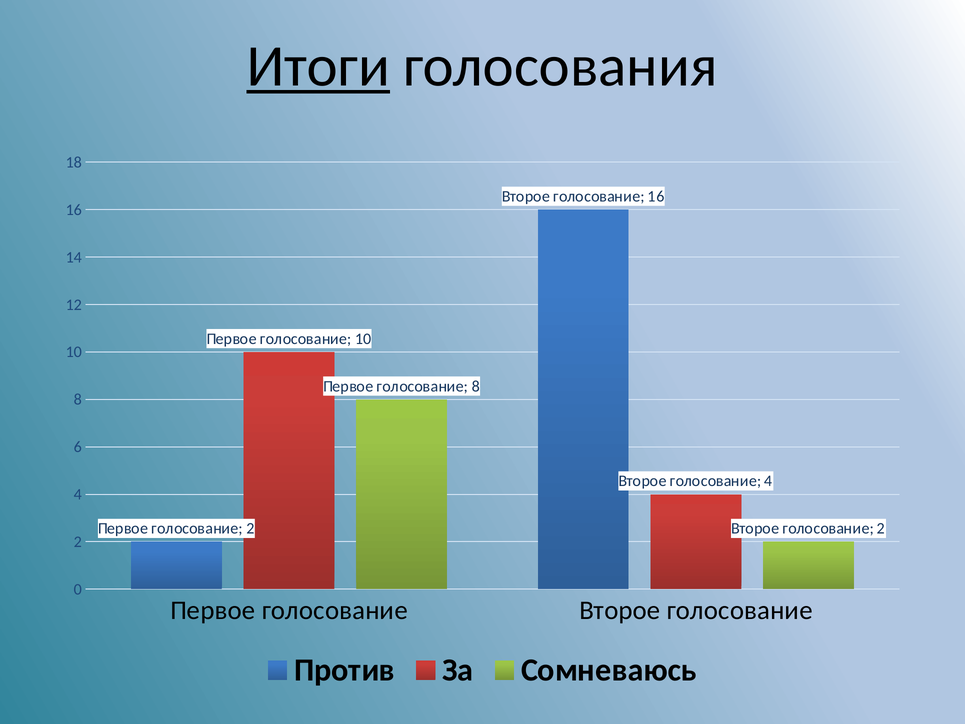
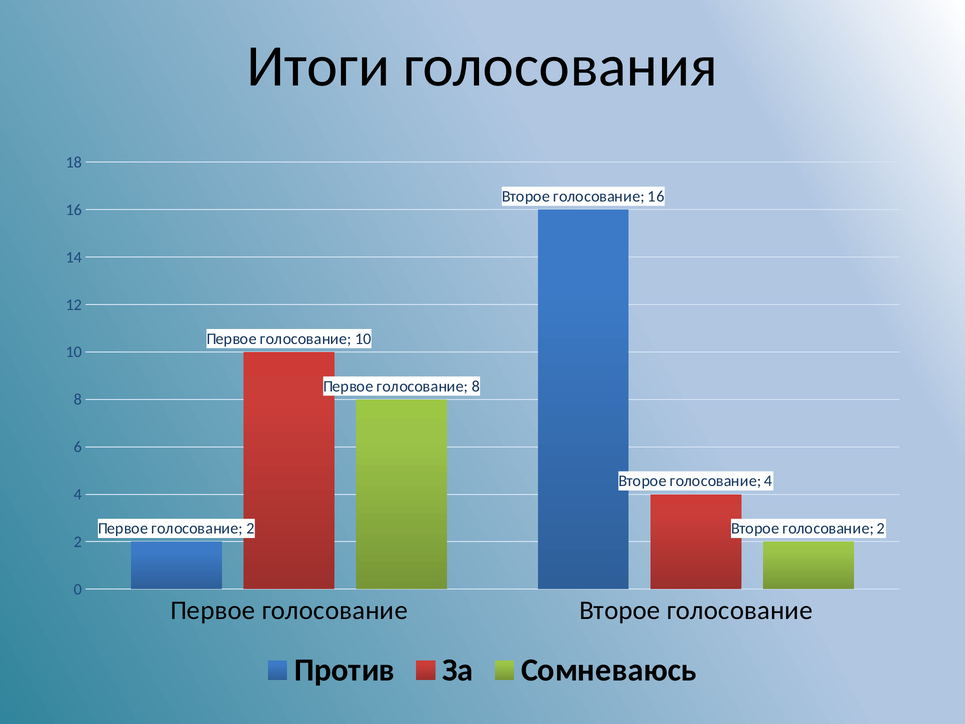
Итоги underline: present -> none
